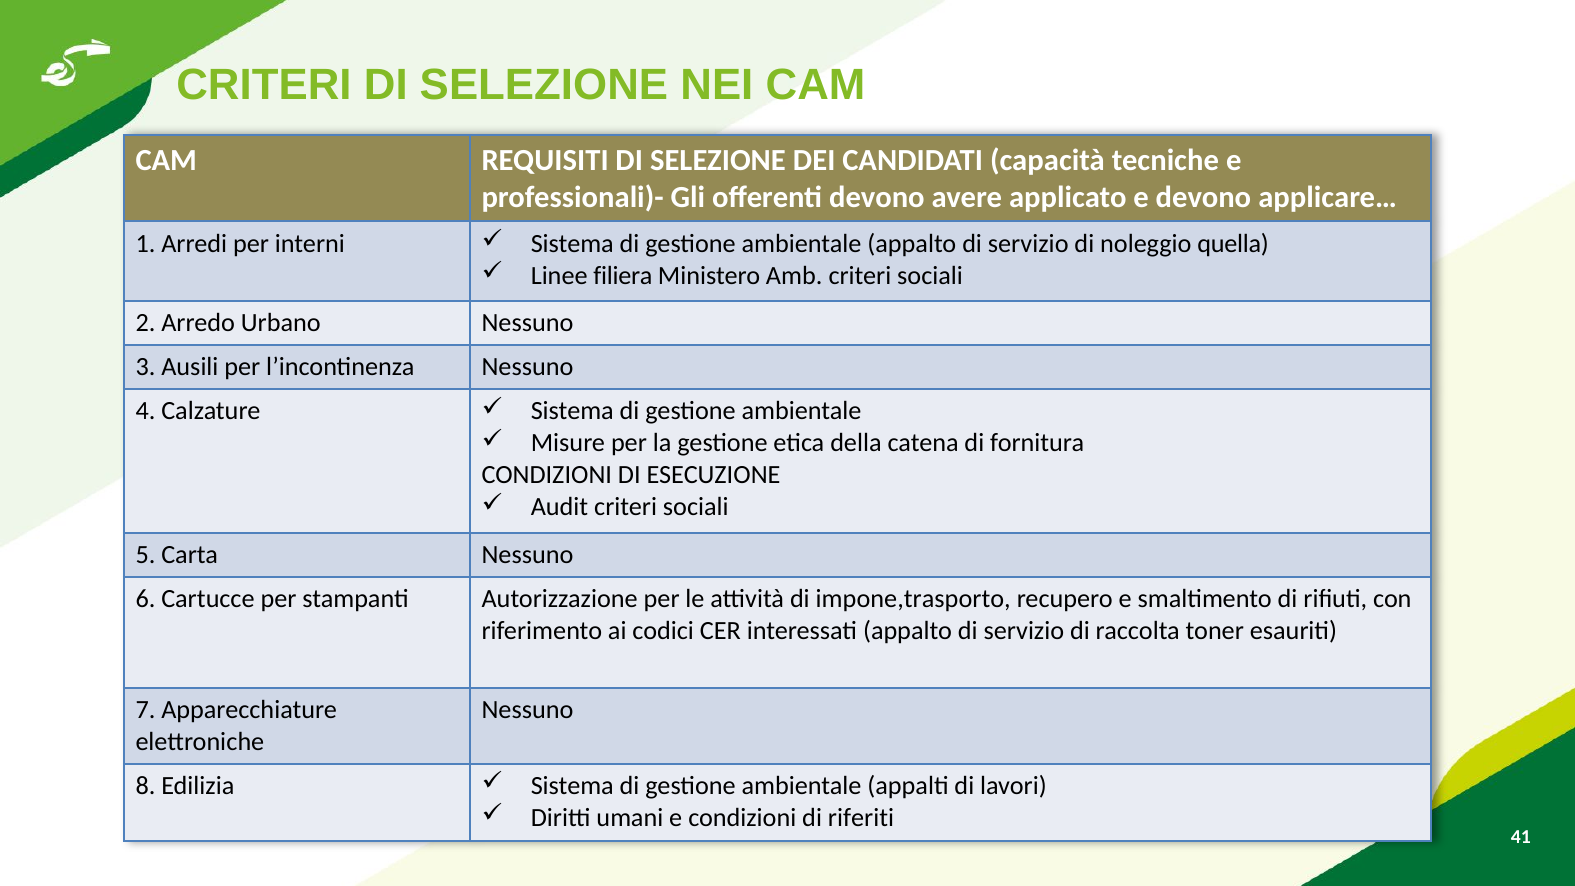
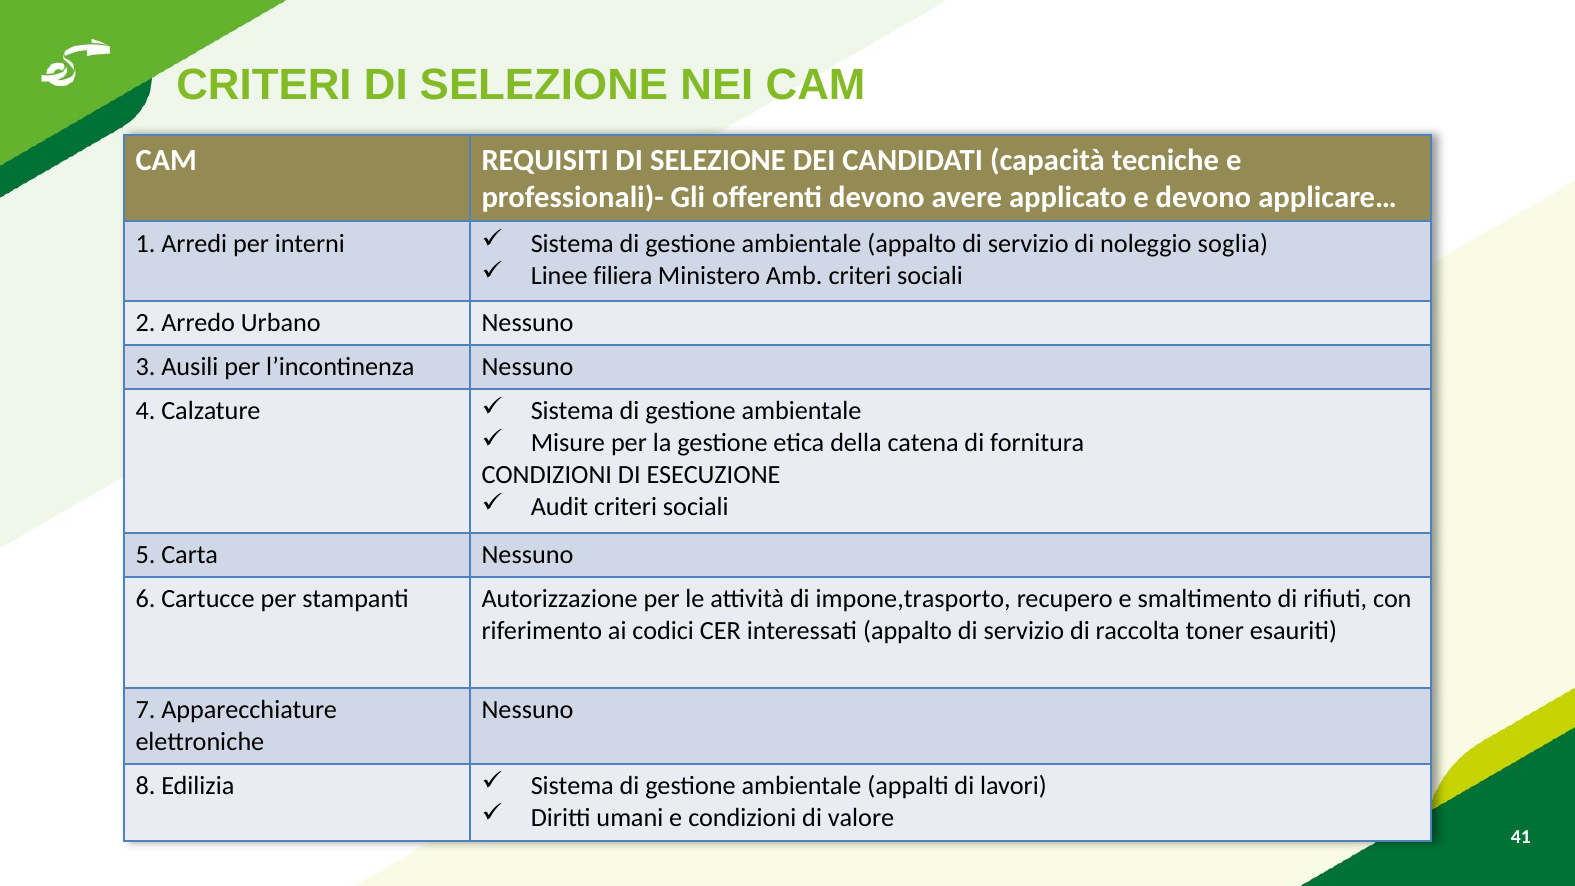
quella: quella -> soglia
riferiti: riferiti -> valore
